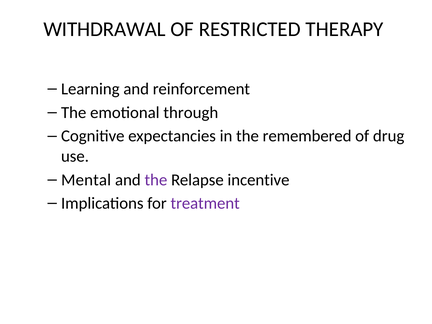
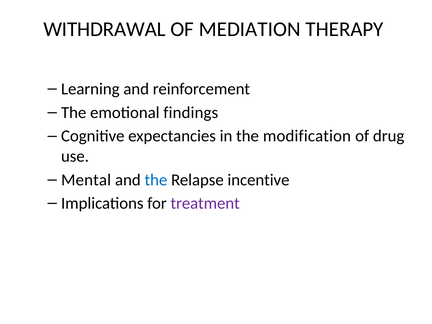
RESTRICTED: RESTRICTED -> MEDIATION
through: through -> findings
remembered: remembered -> modification
the at (156, 180) colour: purple -> blue
